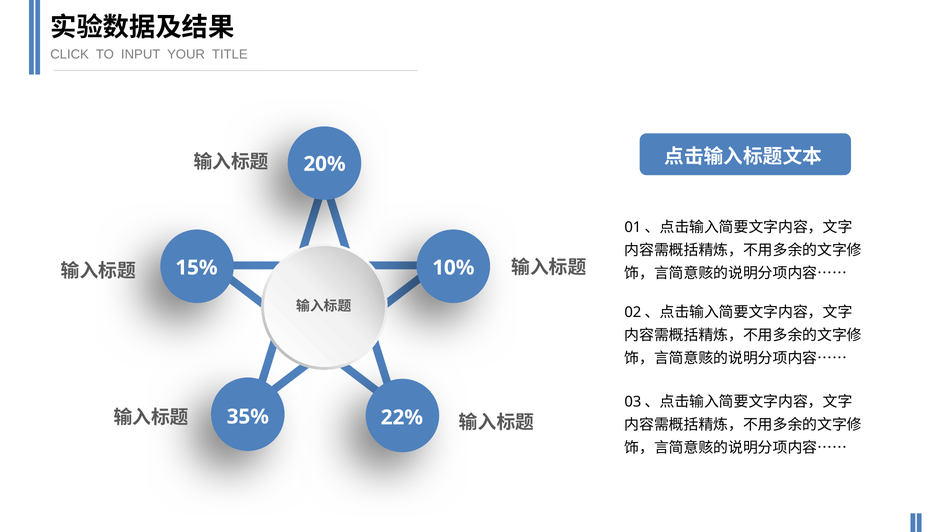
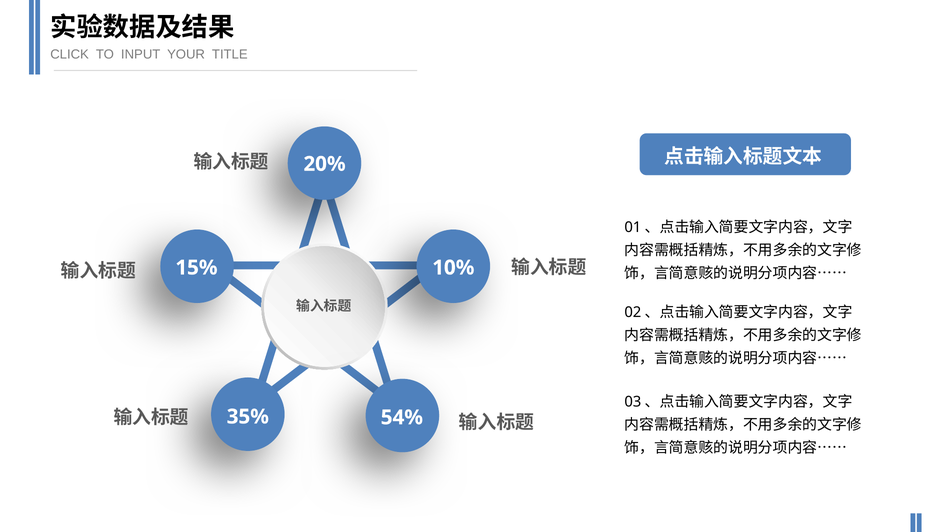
22%: 22% -> 54%
